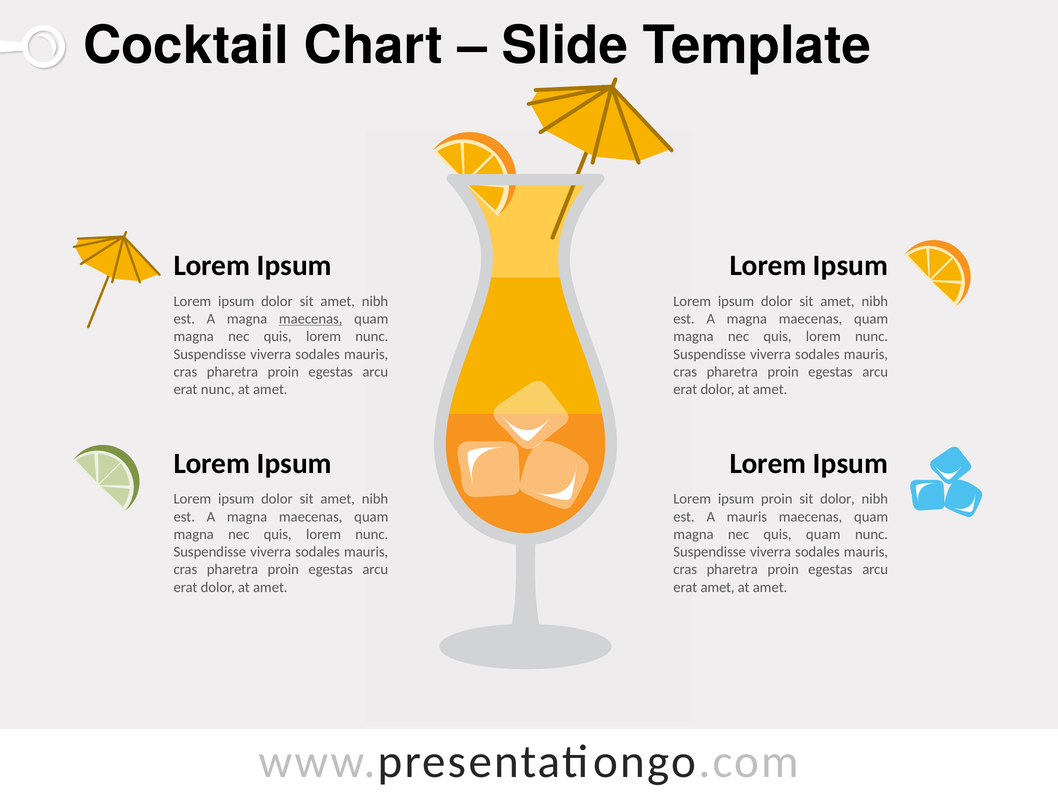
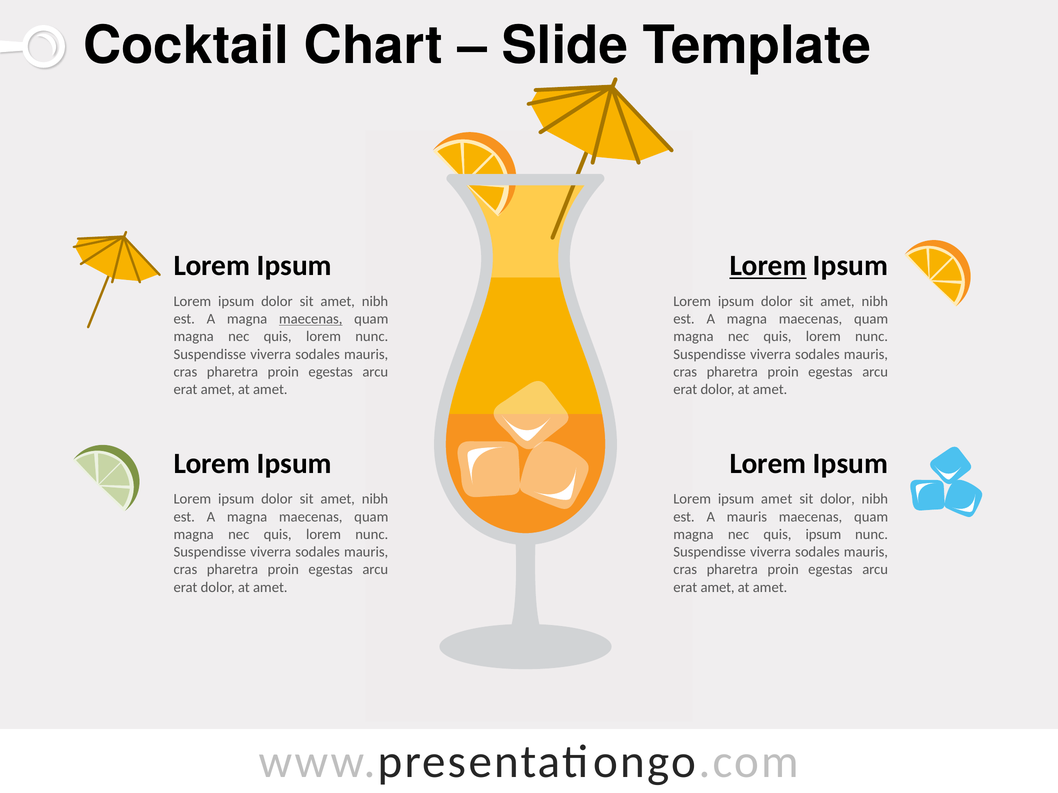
Lorem at (768, 266) underline: none -> present
nunc at (218, 390): nunc -> amet
ipsum proin: proin -> amet
quis quam: quam -> ipsum
